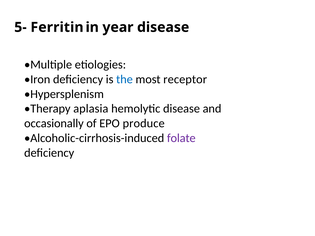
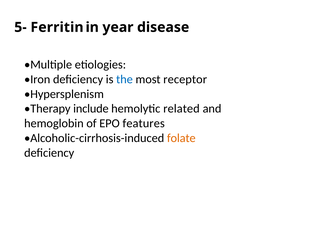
aplasia: aplasia -> include
hemolytic disease: disease -> related
occasionally: occasionally -> hemoglobin
produce: produce -> features
folate colour: purple -> orange
